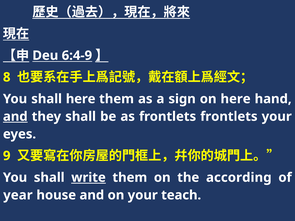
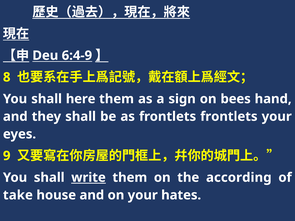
on here: here -> bees
and at (15, 117) underline: present -> none
year: year -> take
teach: teach -> hates
